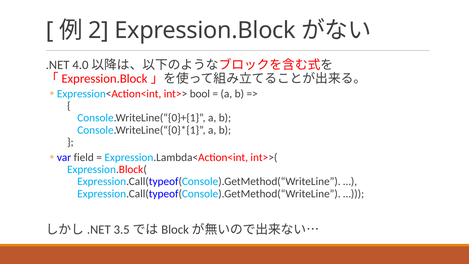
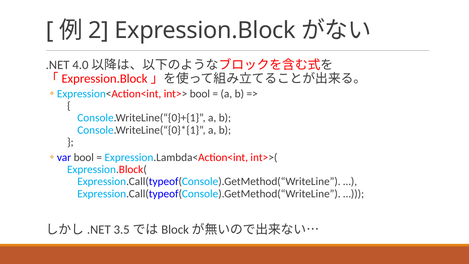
var field: field -> bool
